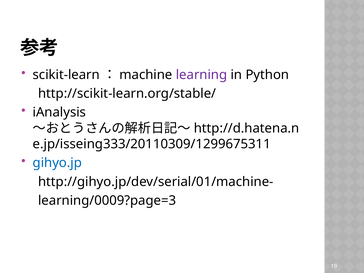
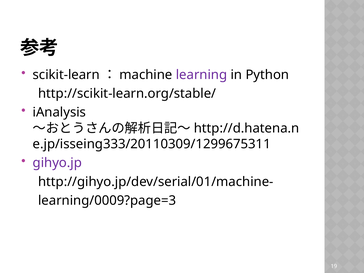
gihyo.jp colour: blue -> purple
